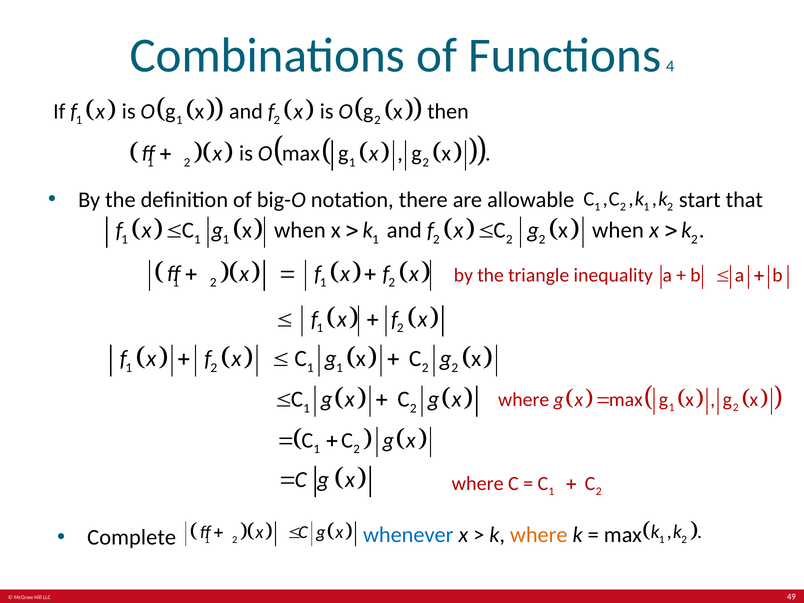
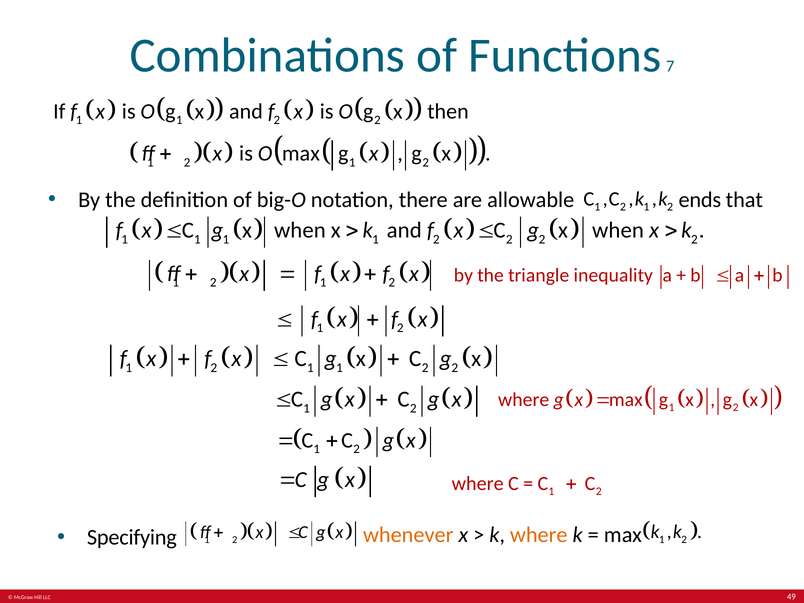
4: 4 -> 7
start: start -> ends
Complete: Complete -> Specifying
whenever colour: blue -> orange
